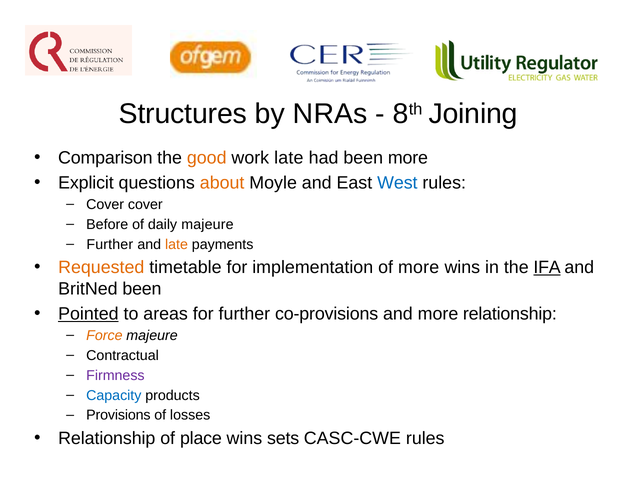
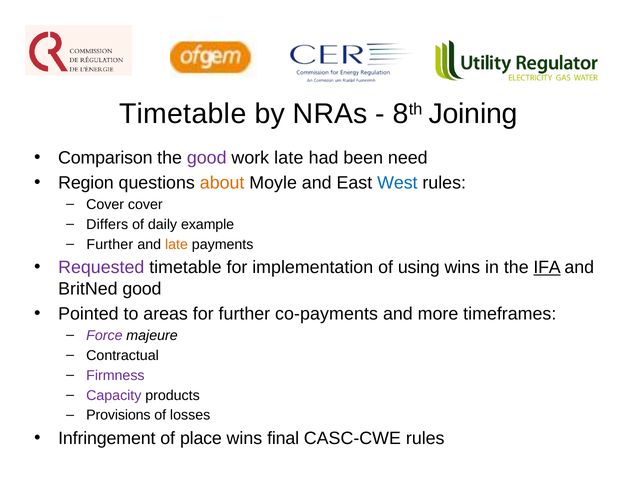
Structures at (183, 114): Structures -> Timetable
good at (207, 158) colour: orange -> purple
been more: more -> need
Explicit: Explicit -> Region
Before: Before -> Differs
daily majeure: majeure -> example
Requested colour: orange -> purple
of more: more -> using
BritNed been: been -> good
Pointed underline: present -> none
co-provisions: co-provisions -> co-payments
more relationship: relationship -> timeframes
Force colour: orange -> purple
Capacity colour: blue -> purple
Relationship at (107, 438): Relationship -> Infringement
sets: sets -> final
